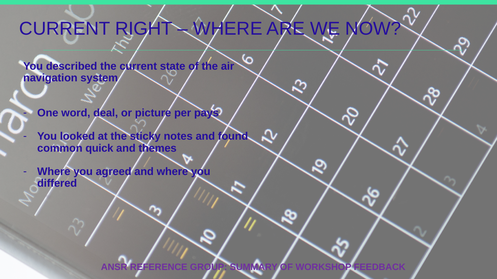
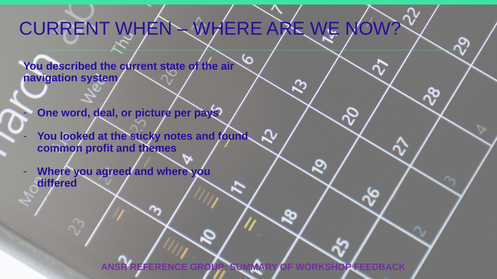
RIGHT: RIGHT -> WHEN
quick: quick -> profit
